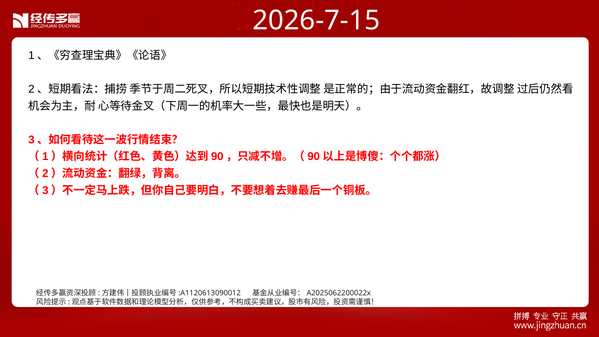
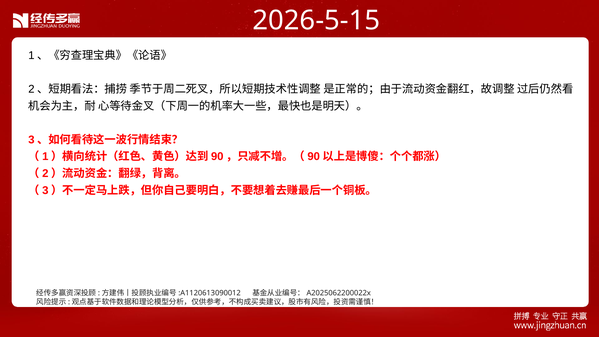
2026-7-15: 2026-7-15 -> 2026-5-15
